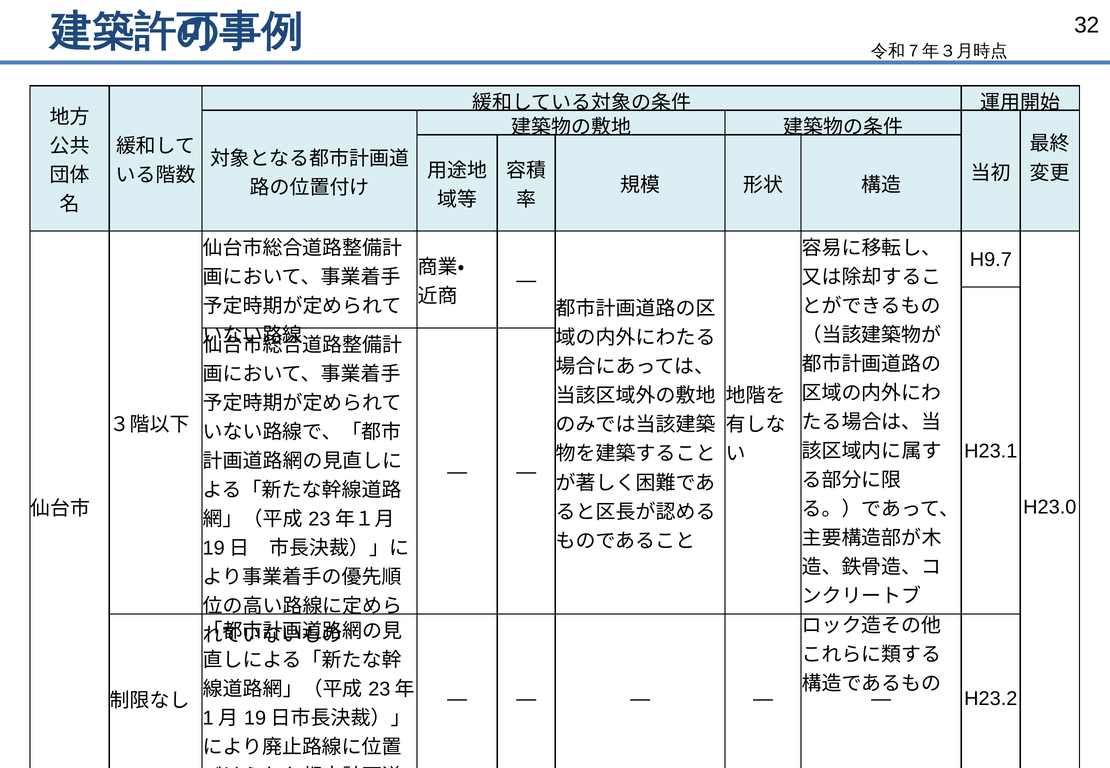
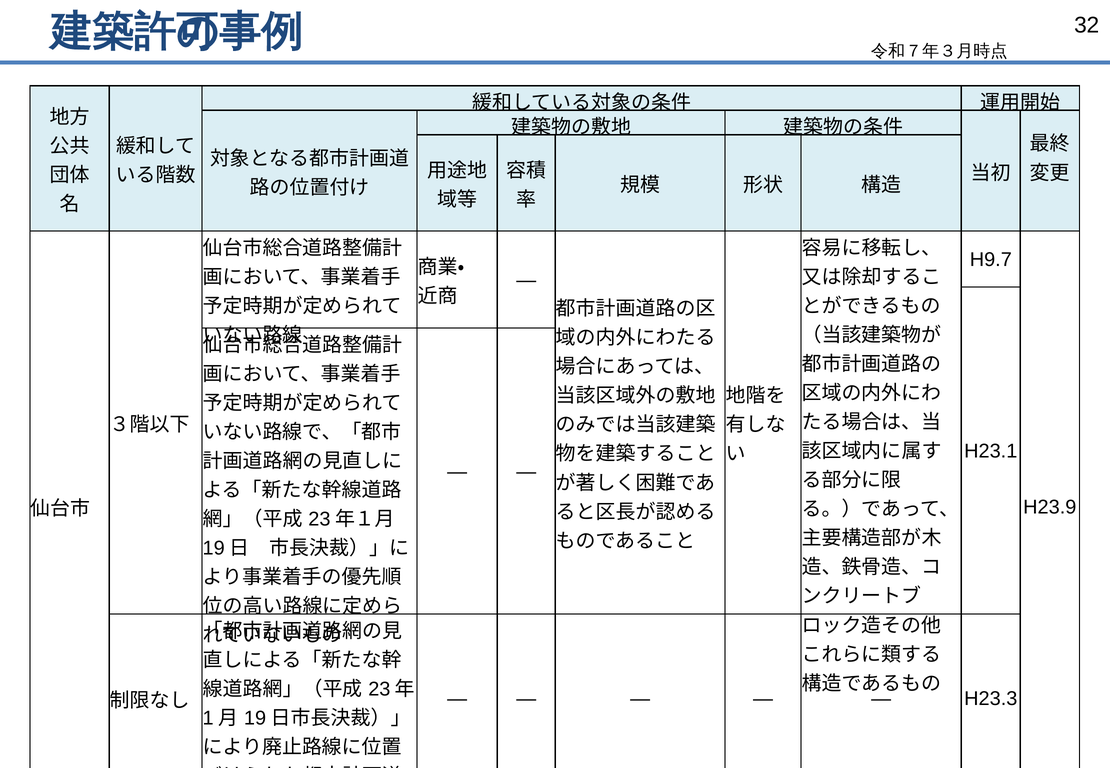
H23.0: H23.0 -> H23.9
H23.2: H23.2 -> H23.3
